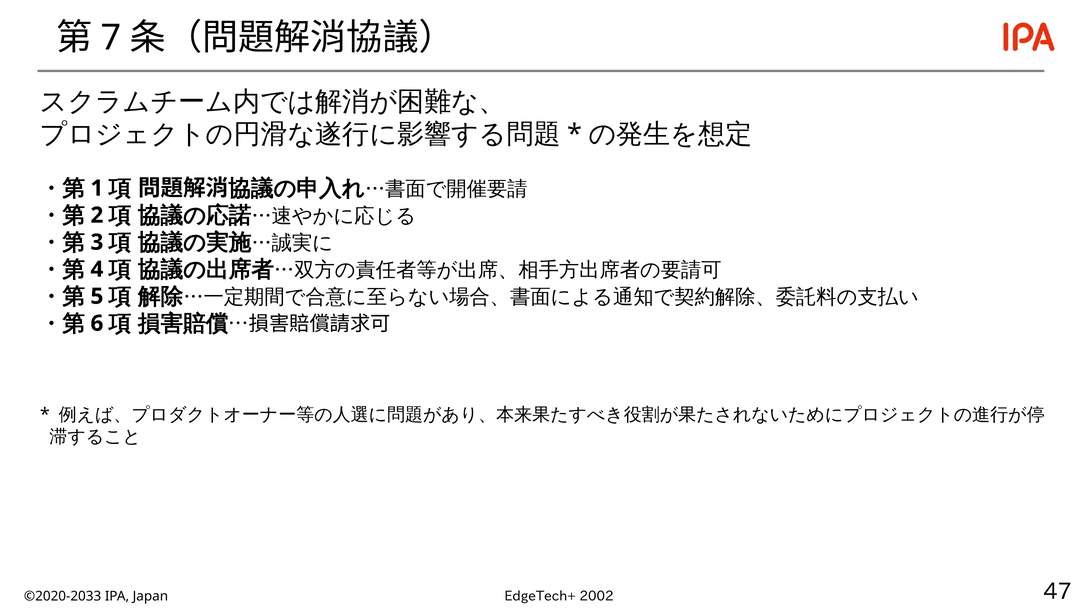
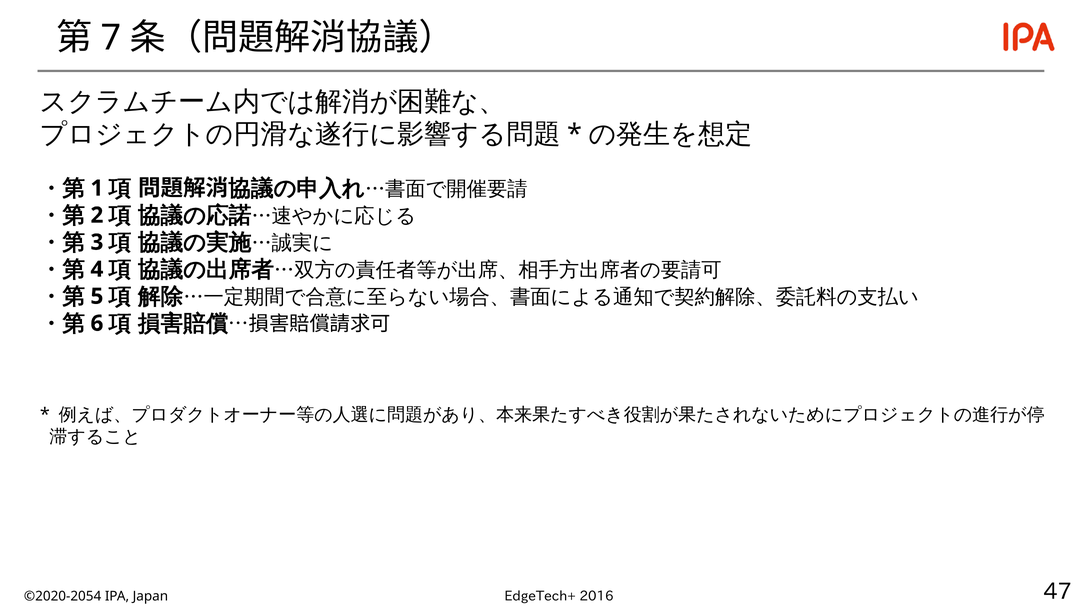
2002: 2002 -> 2016
©2020-2033: ©2020-2033 -> ©2020-2054
